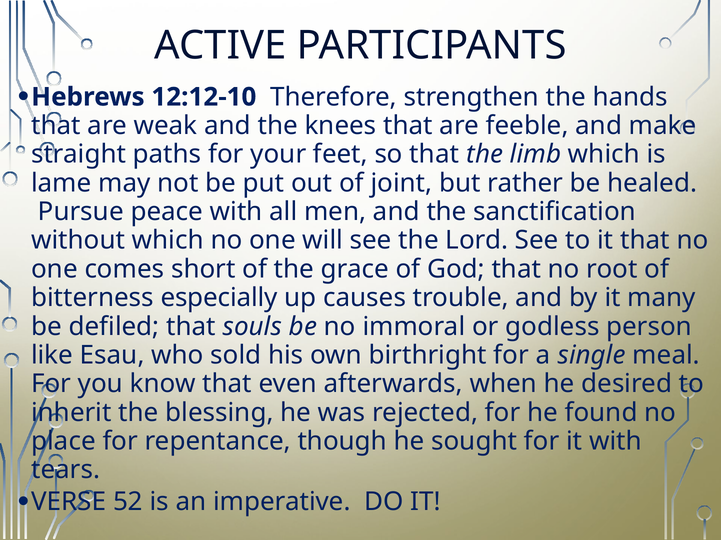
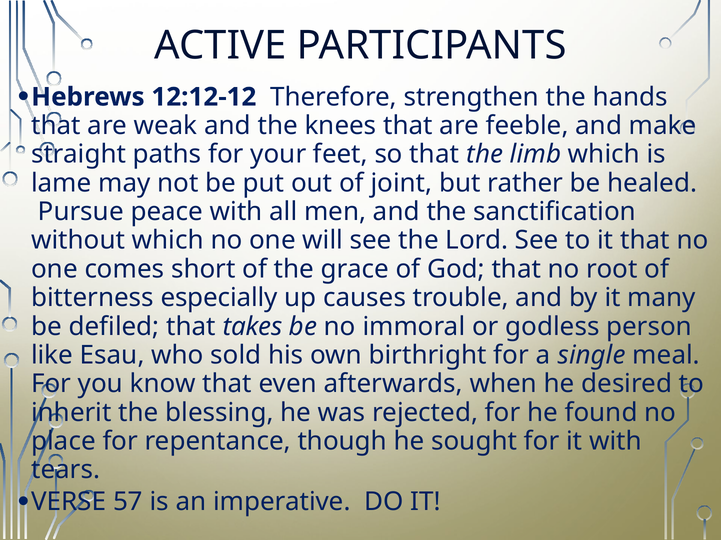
12:12-10: 12:12-10 -> 12:12-12
souls: souls -> takes
52: 52 -> 57
